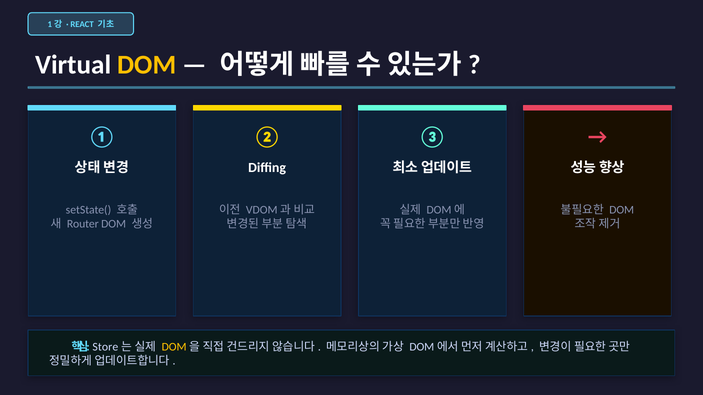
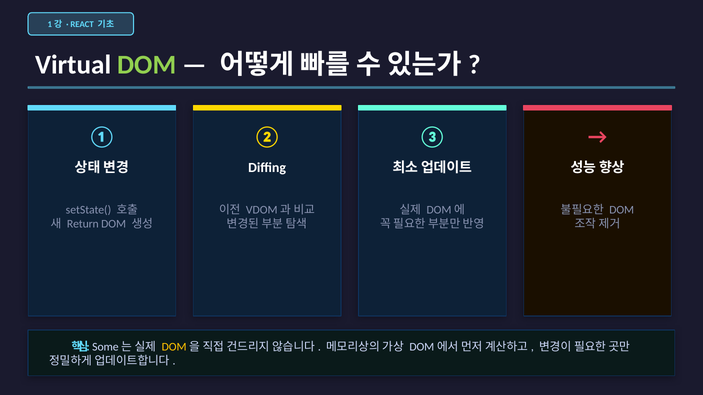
DOM at (147, 65) colour: yellow -> light green
Router: Router -> Return
Store: Store -> Some
